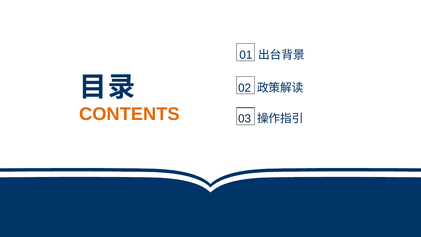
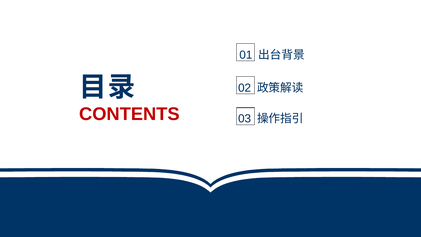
CONTENTS colour: orange -> red
